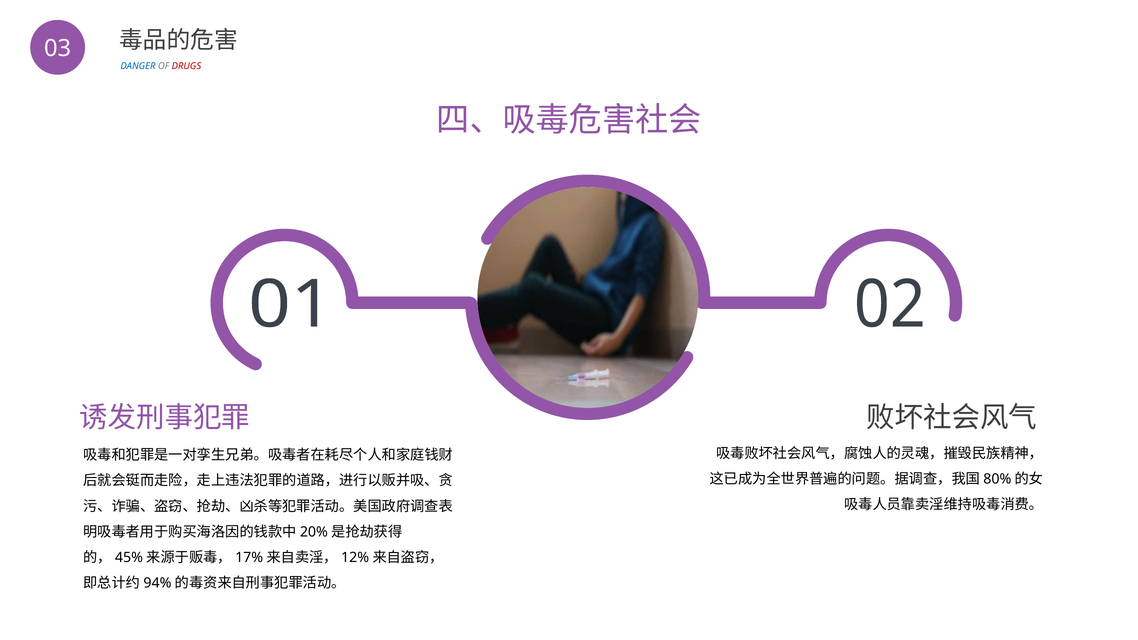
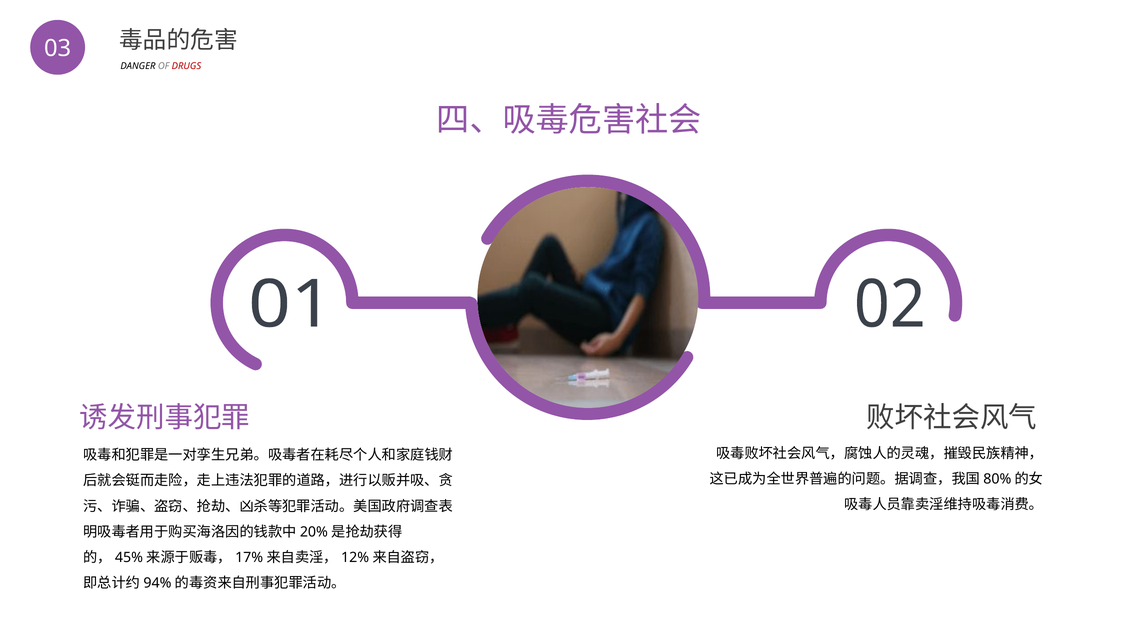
DANGER colour: blue -> black
